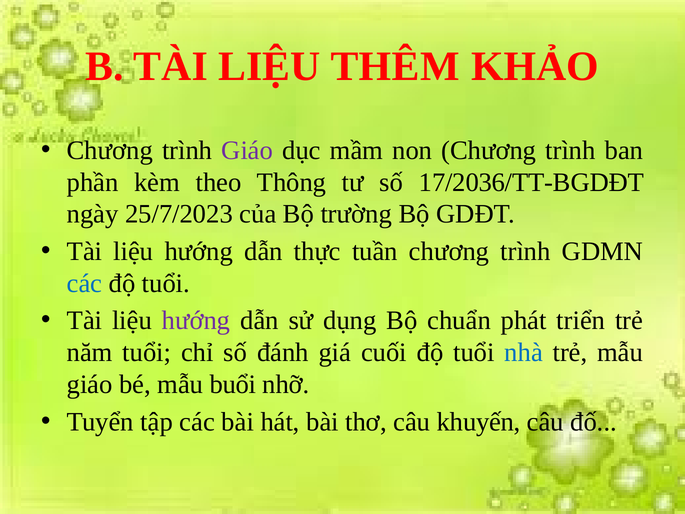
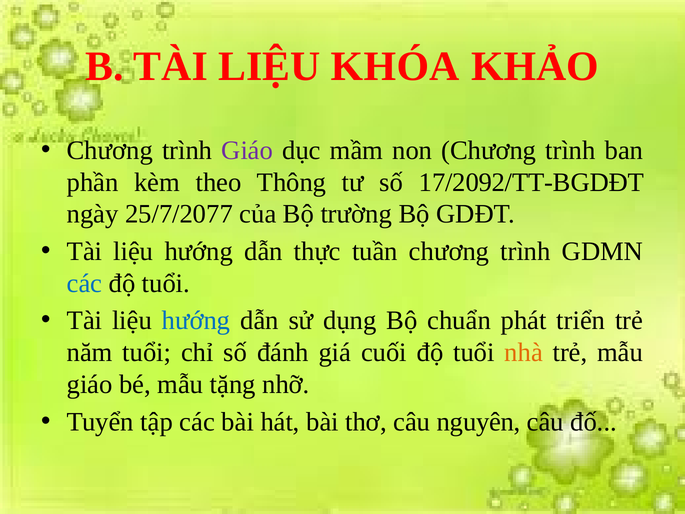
THÊM: THÊM -> KHÓA
17/2036/TT-BGDĐT: 17/2036/TT-BGDĐT -> 17/2092/TT-BGDĐT
25/7/2023: 25/7/2023 -> 25/7/2077
hướng at (196, 320) colour: purple -> blue
nhà colour: blue -> orange
buổi: buổi -> tặng
khuyến: khuyến -> nguyên
